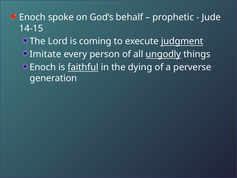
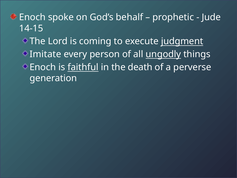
dying: dying -> death
